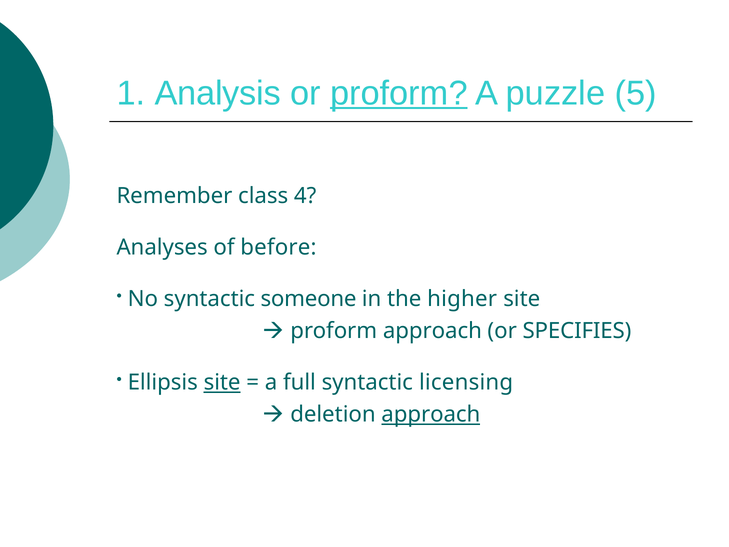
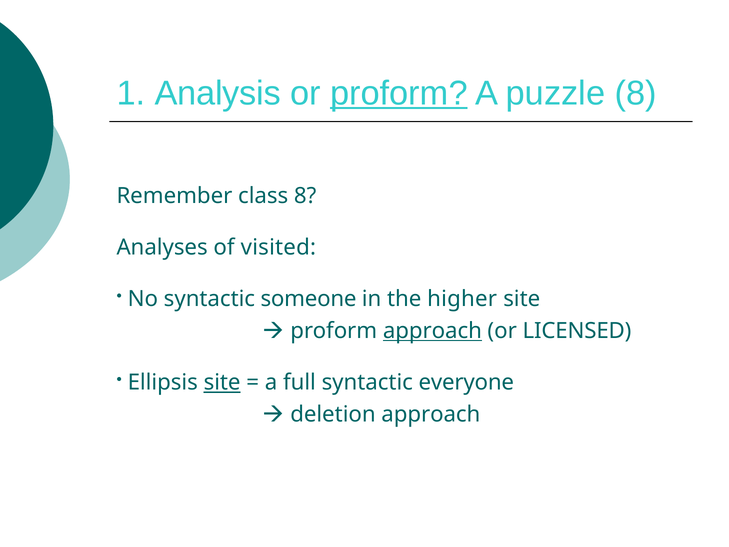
puzzle 5: 5 -> 8
class 4: 4 -> 8
before: before -> visited
approach at (432, 331) underline: none -> present
SPECIFIES: SPECIFIES -> LICENSED
licensing: licensing -> everyone
approach at (431, 414) underline: present -> none
